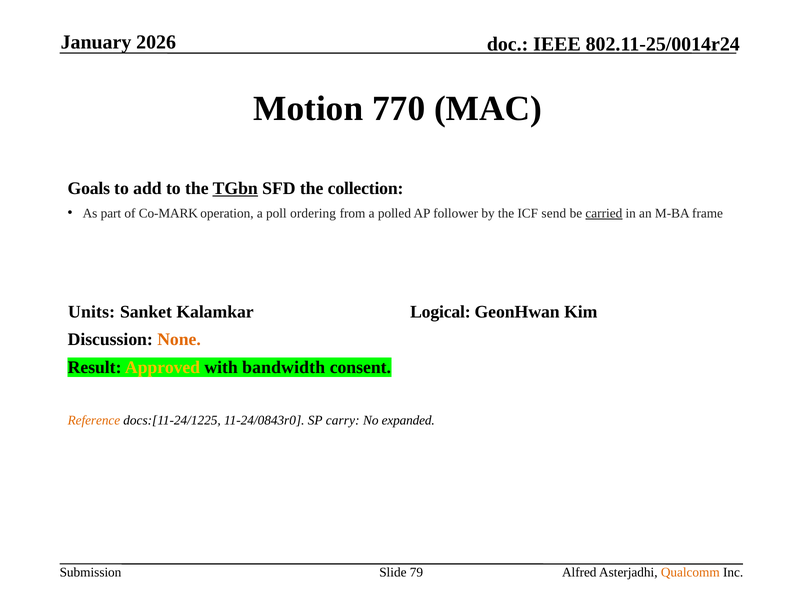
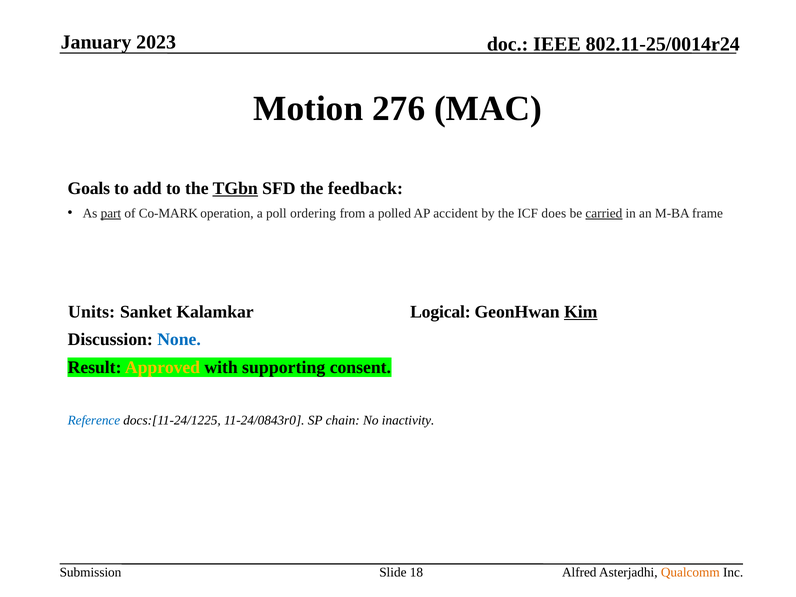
2026: 2026 -> 2023
770: 770 -> 276
collection: collection -> feedback
part underline: none -> present
follower: follower -> accident
send: send -> does
Kim underline: none -> present
None colour: orange -> blue
bandwidth: bandwidth -> supporting
Reference colour: orange -> blue
carry: carry -> chain
expanded: expanded -> inactivity
79: 79 -> 18
